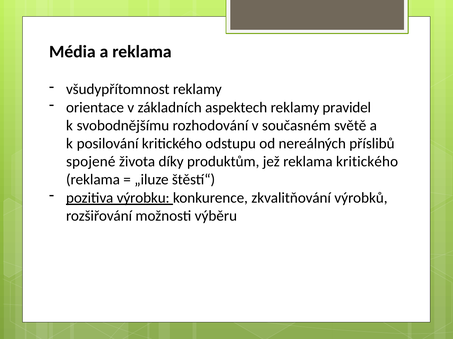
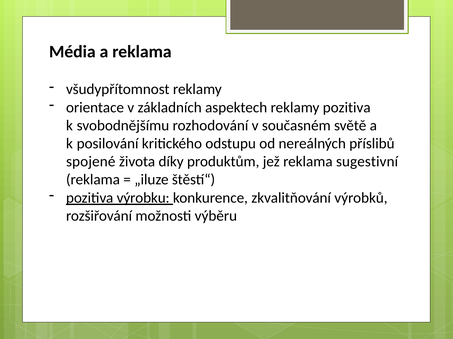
reklamy pravidel: pravidel -> pozitiva
reklama kritického: kritického -> sugestivní
